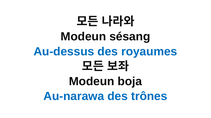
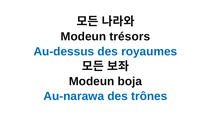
sésang: sésang -> trésors
